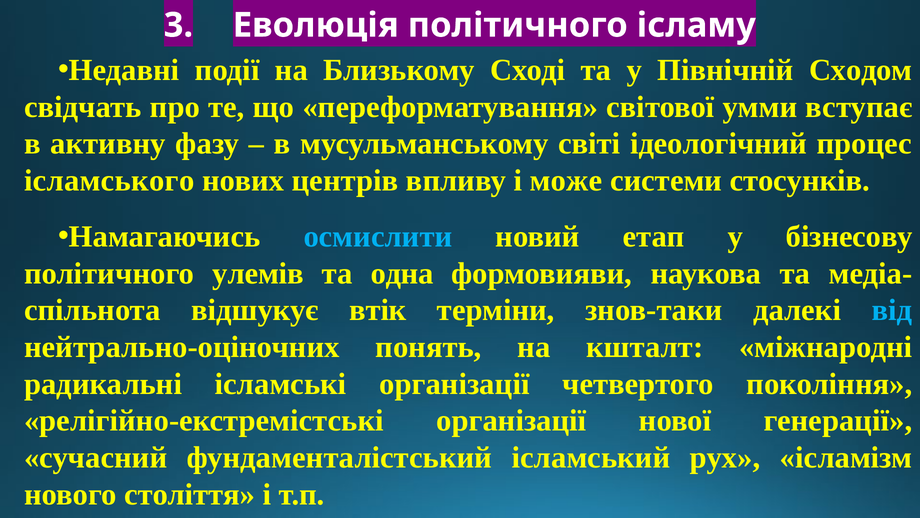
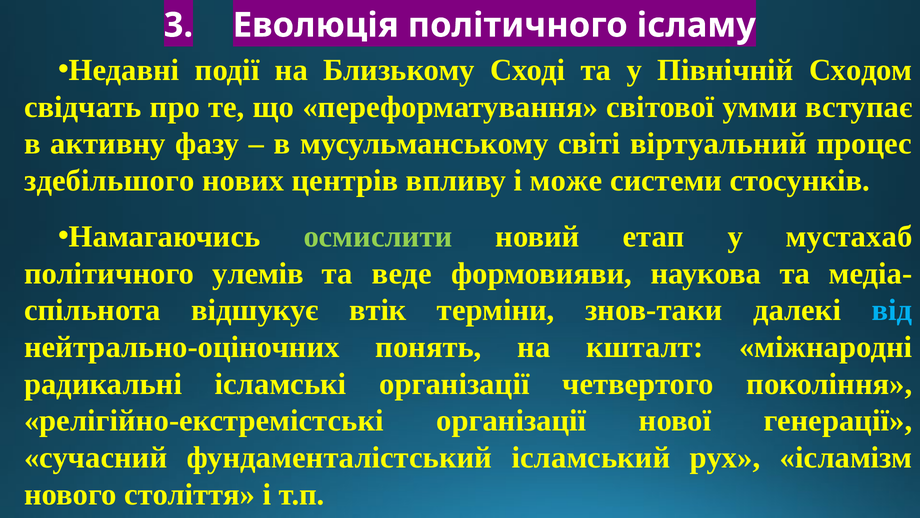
ідеологічний: ідеологічний -> віртуальний
ісламського: ісламського -> здебільшого
осмислити colour: light blue -> light green
бізнесову: бізнесову -> мустахаб
одна: одна -> веде
